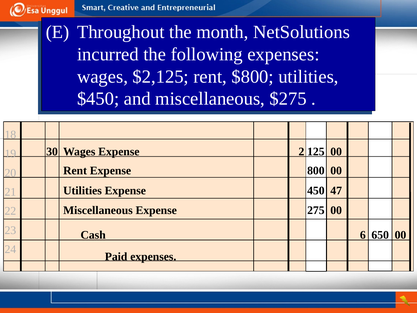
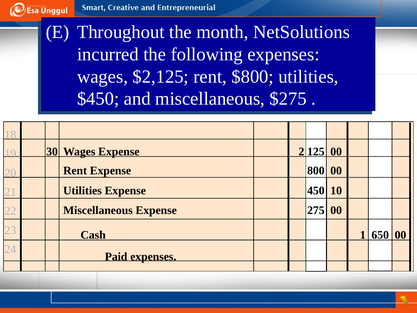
47: 47 -> 10
6: 6 -> 1
